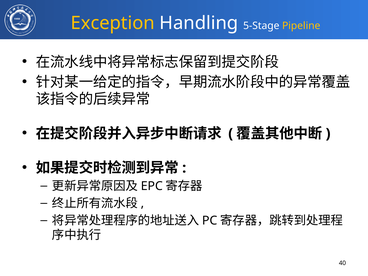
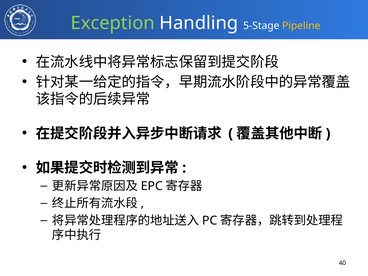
Exception colour: yellow -> light green
